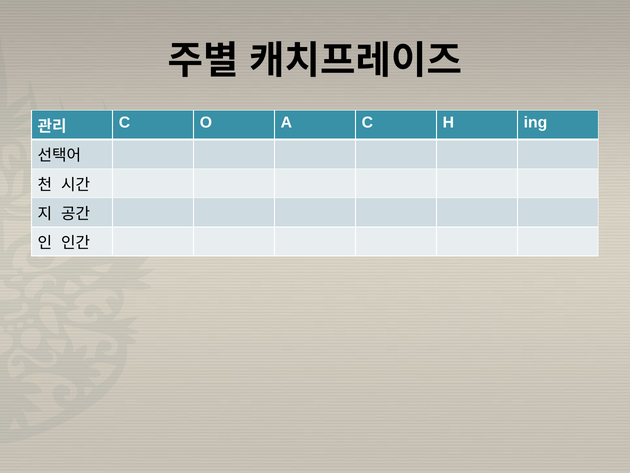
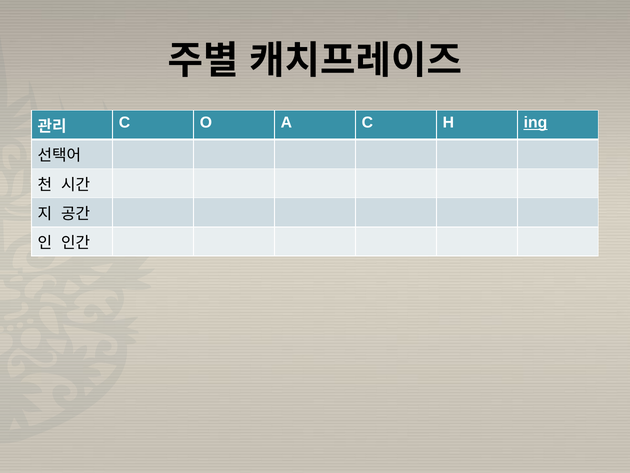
ing underline: none -> present
